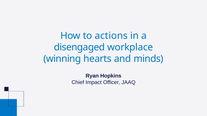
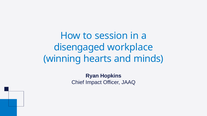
actions: actions -> session
